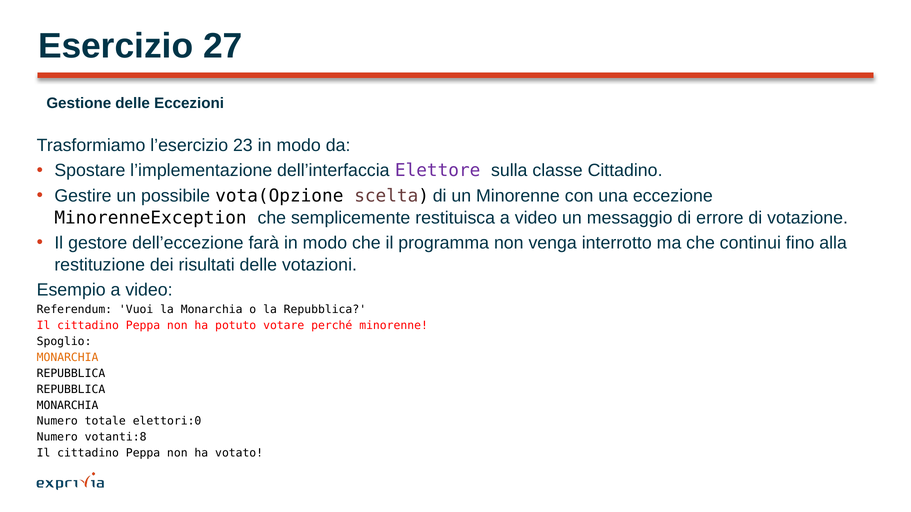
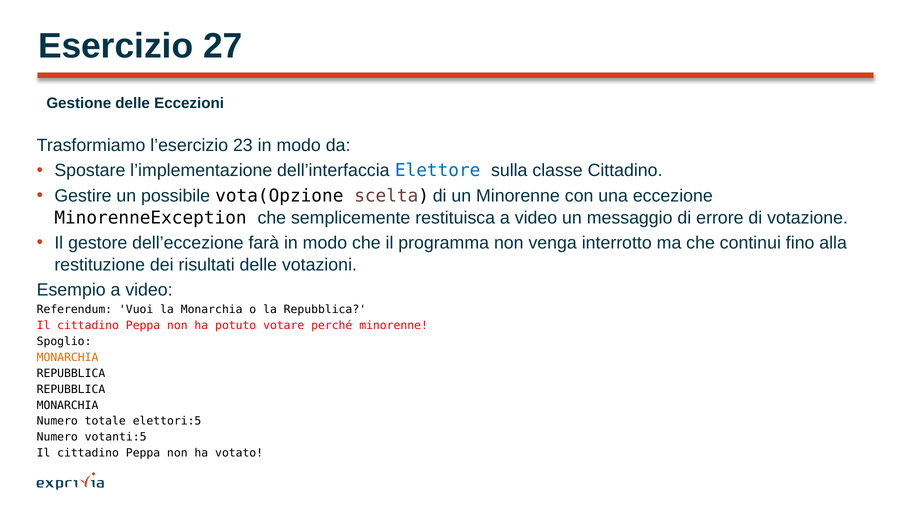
Elettore colour: purple -> blue
elettori:0: elettori:0 -> elettori:5
votanti:8: votanti:8 -> votanti:5
